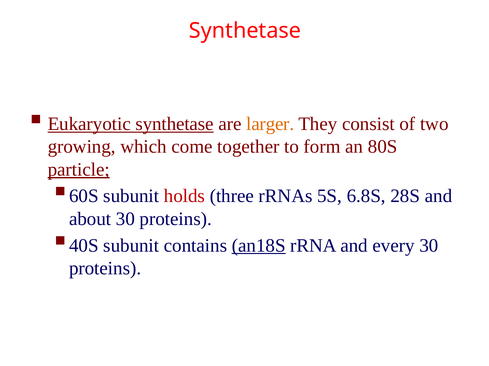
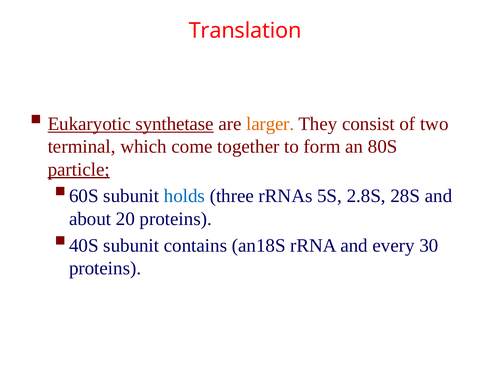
Synthetase at (245, 31): Synthetase -> Translation
growing: growing -> terminal
holds colour: red -> blue
6.8S: 6.8S -> 2.8S
about 30: 30 -> 20
an18S underline: present -> none
